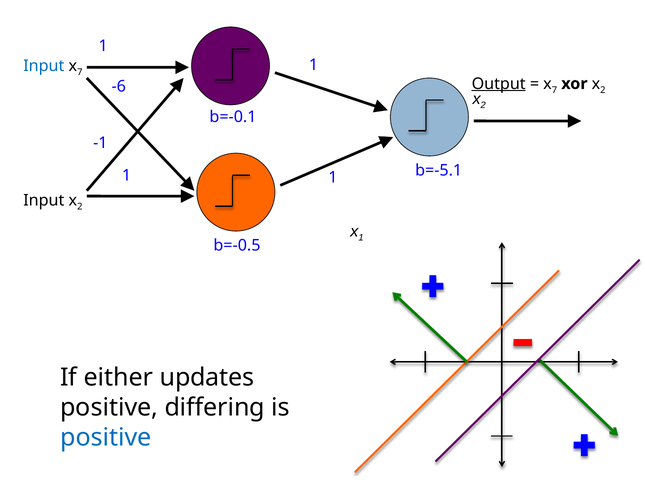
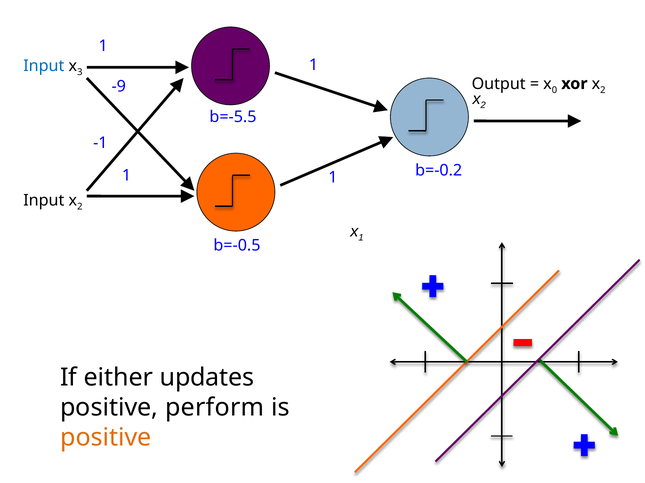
7 at (80, 73): 7 -> 3
Output underline: present -> none
7 at (555, 90): 7 -> 0
-6: -6 -> -9
b=-0.1: b=-0.1 -> b=-5.5
b=-5.1: b=-5.1 -> b=-0.2
differing: differing -> perform
positive at (106, 438) colour: blue -> orange
